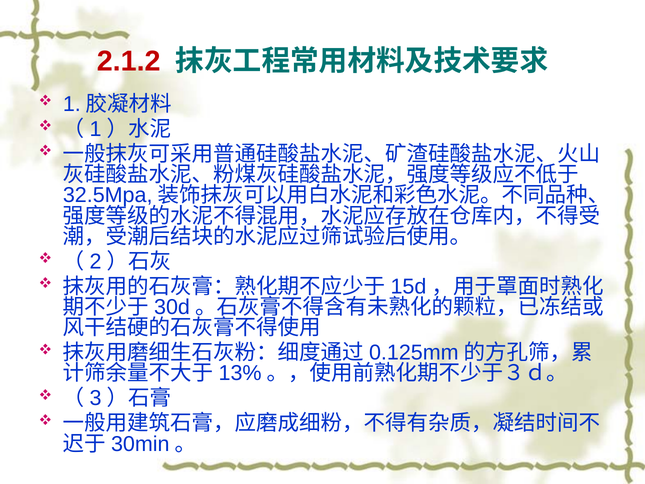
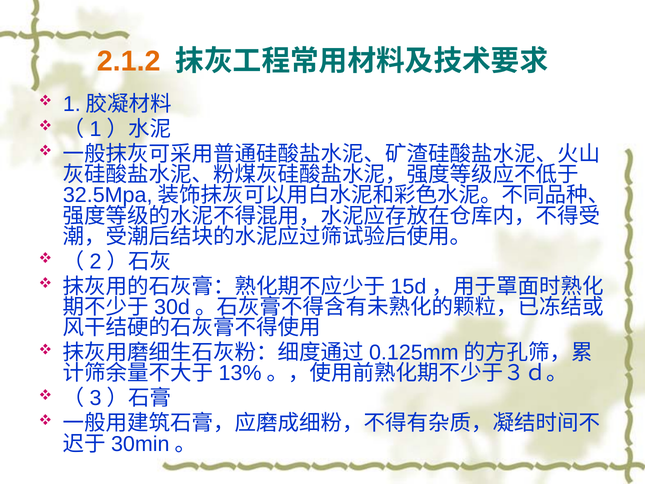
2.1.2 colour: red -> orange
